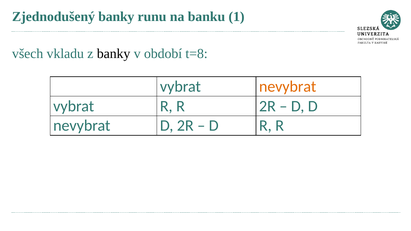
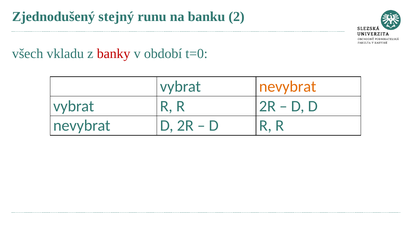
Zjednodušený banky: banky -> stejný
1: 1 -> 2
banky at (114, 54) colour: black -> red
t=8: t=8 -> t=0
